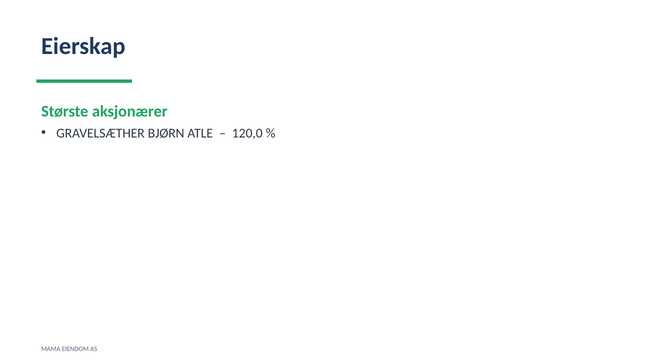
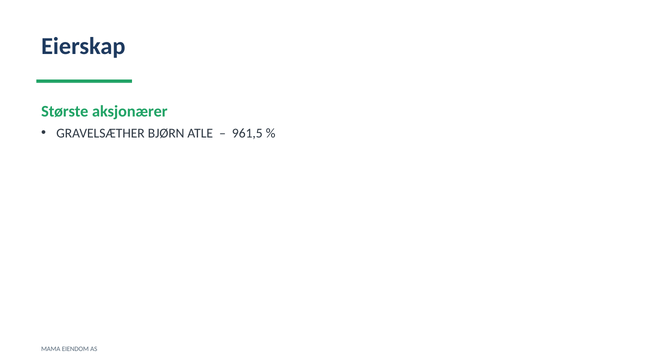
120,0: 120,0 -> 961,5
